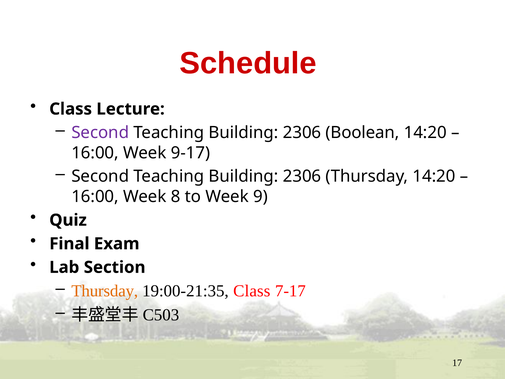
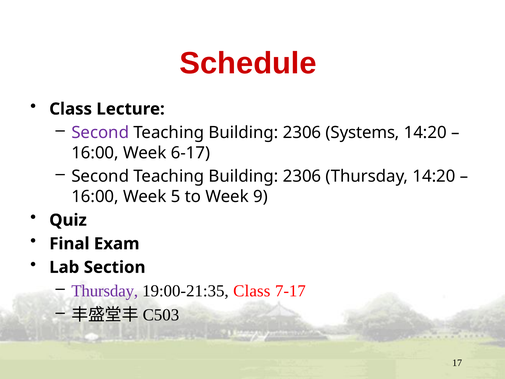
Boolean: Boolean -> Systems
9-17: 9-17 -> 6-17
8: 8 -> 5
Thursday at (105, 291) colour: orange -> purple
